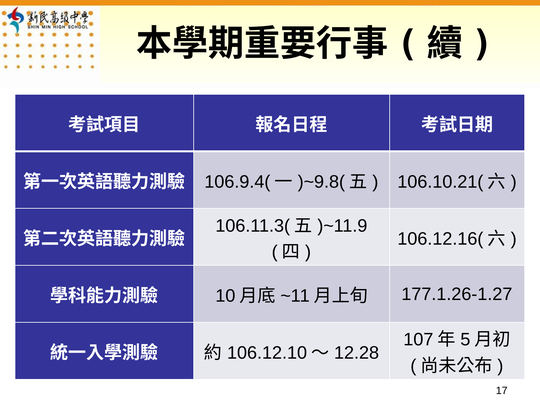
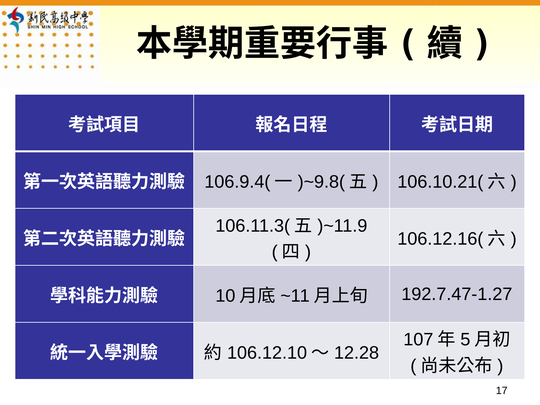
177.1.26-1.27: 177.1.26-1.27 -> 192.7.47-1.27
